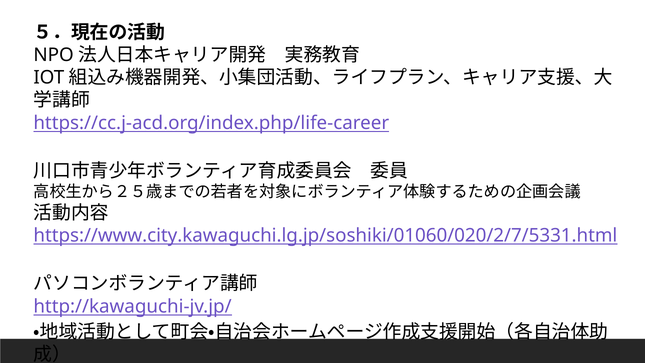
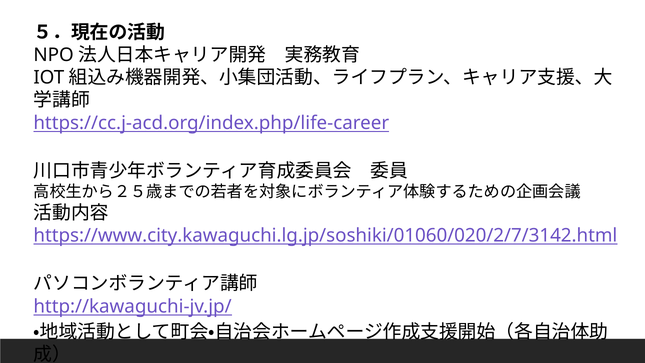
https://www.city.kawaguchi.lg.jp/soshiki/01060/020/2/7/5331.html: https://www.city.kawaguchi.lg.jp/soshiki/01060/020/2/7/5331.html -> https://www.city.kawaguchi.lg.jp/soshiki/01060/020/2/7/3142.html
